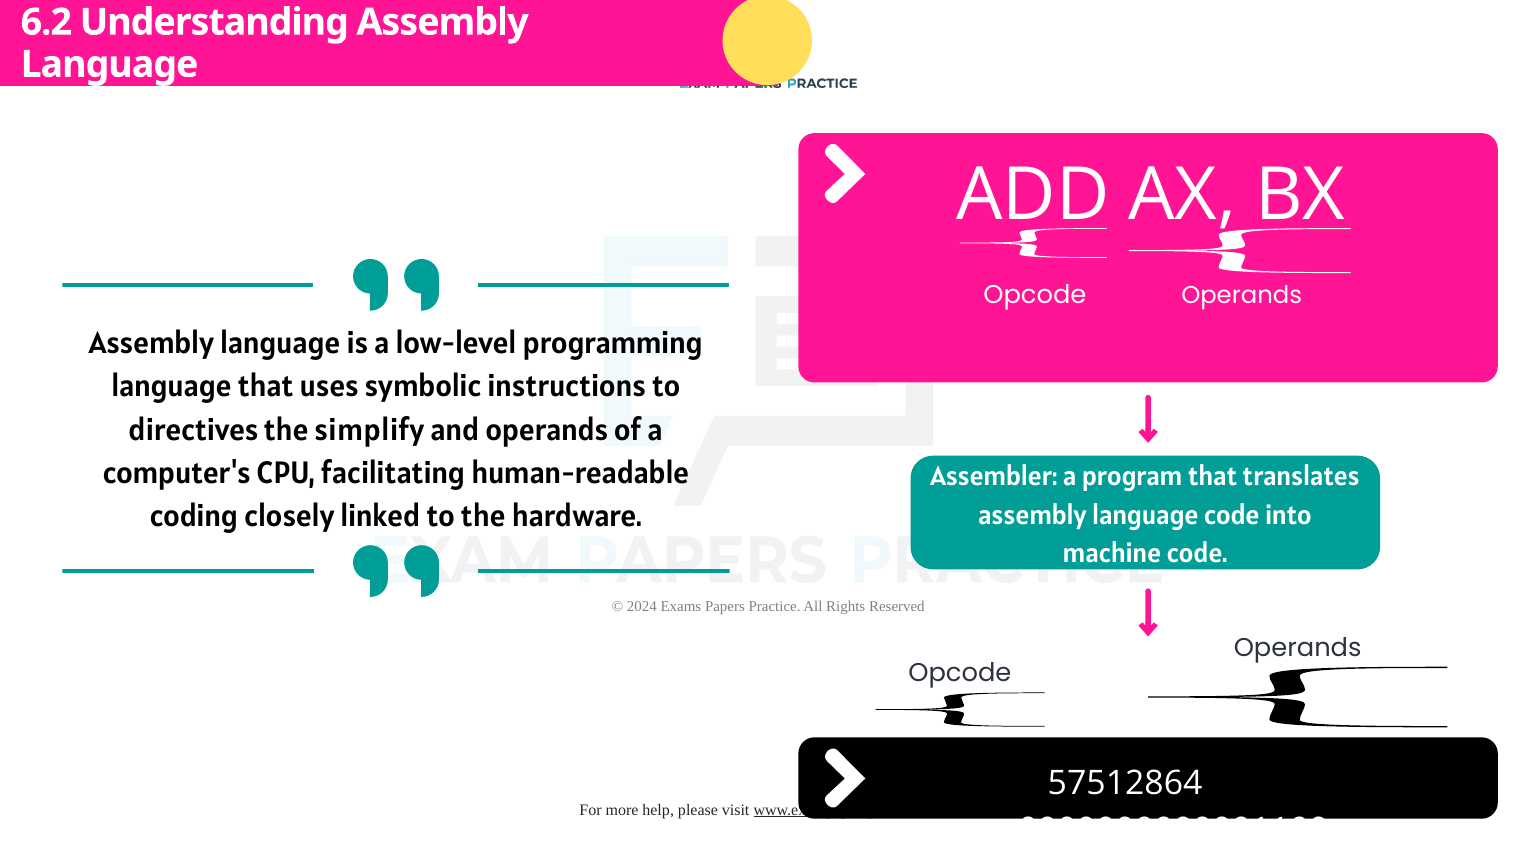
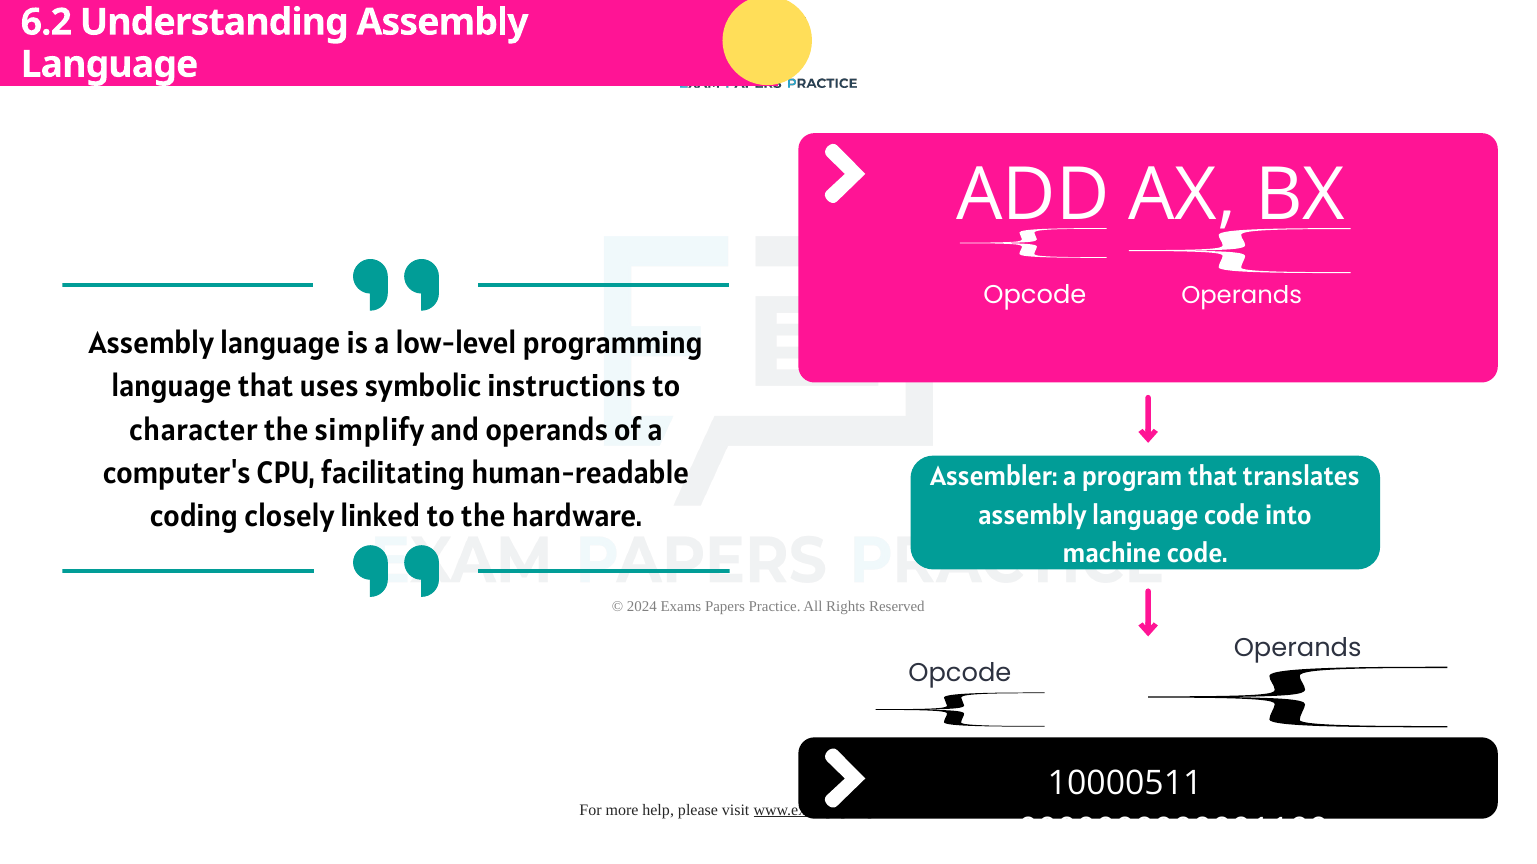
directives: directives -> character
57512864: 57512864 -> 10000511
